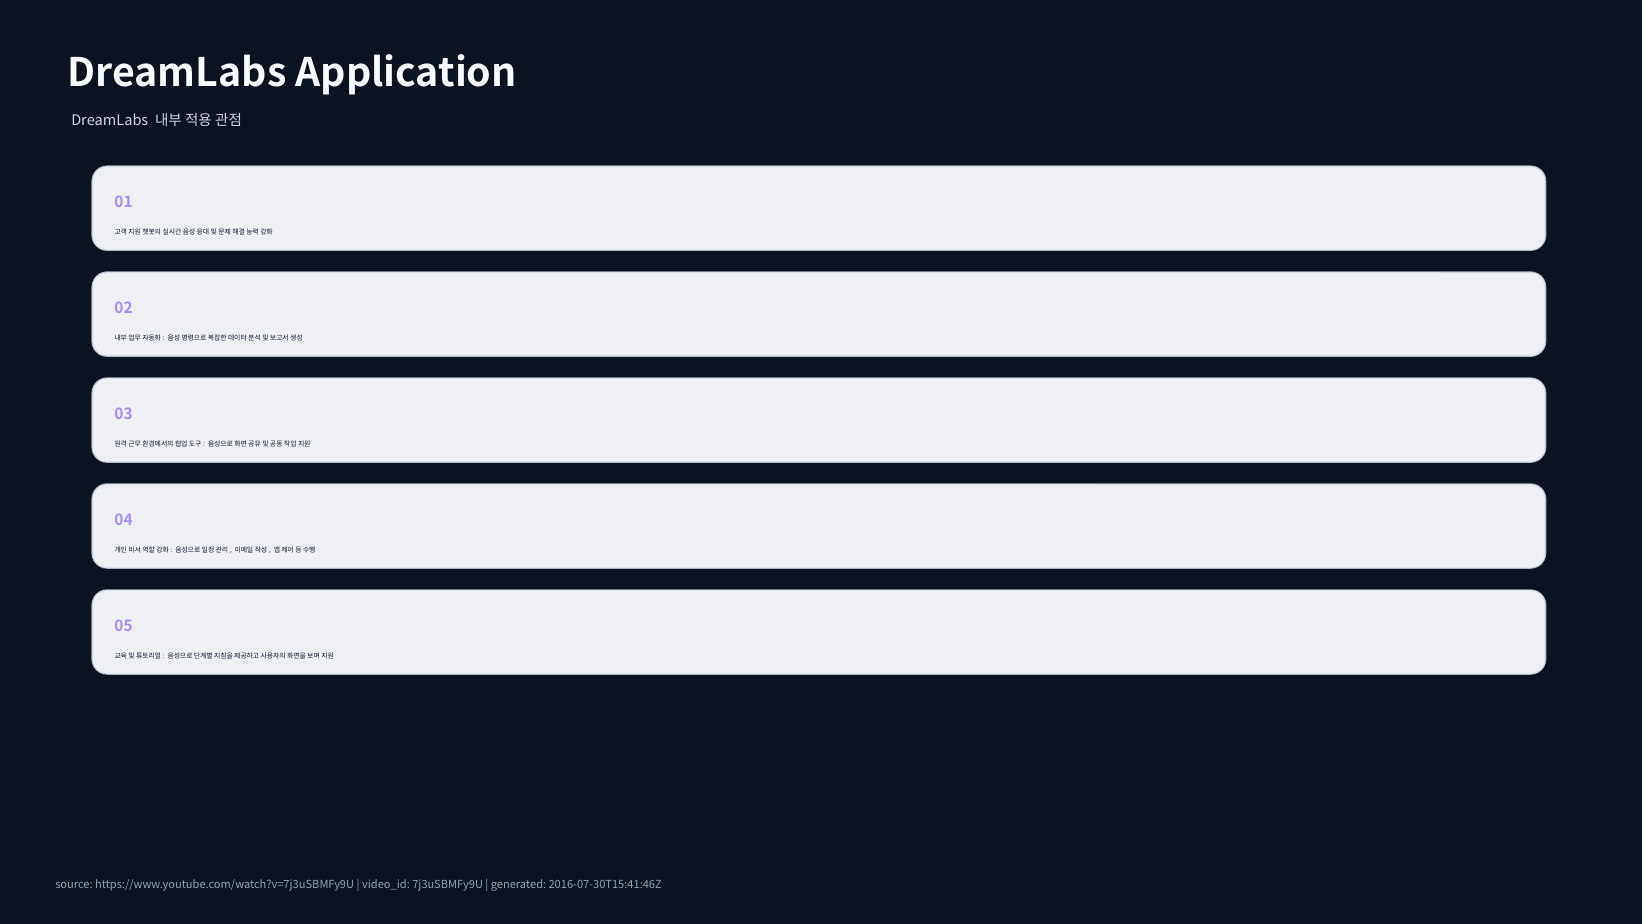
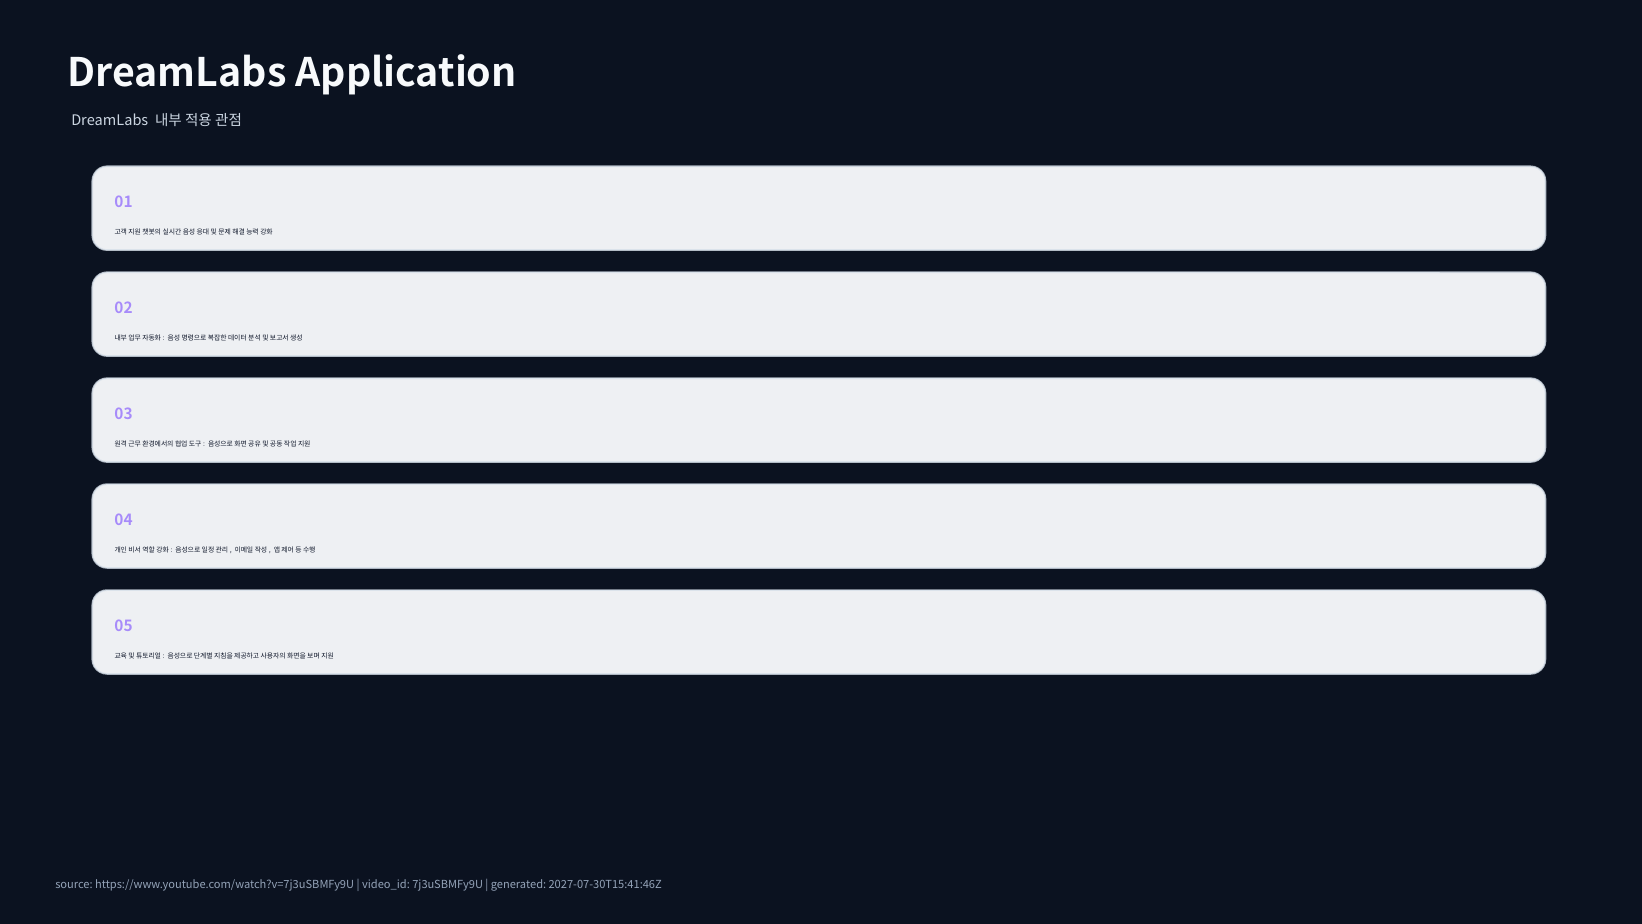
2016-07-30T15:41:46Z: 2016-07-30T15:41:46Z -> 2027-07-30T15:41:46Z
